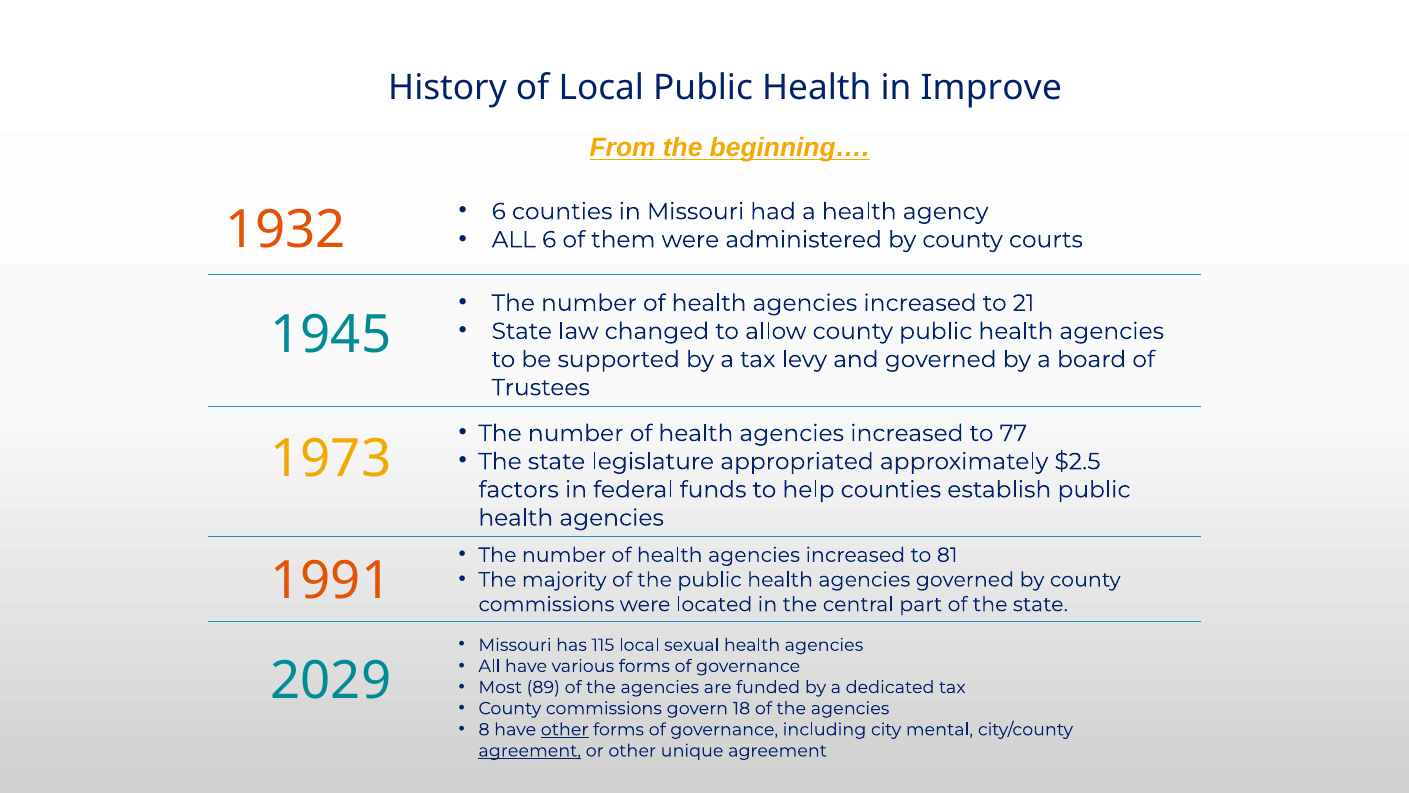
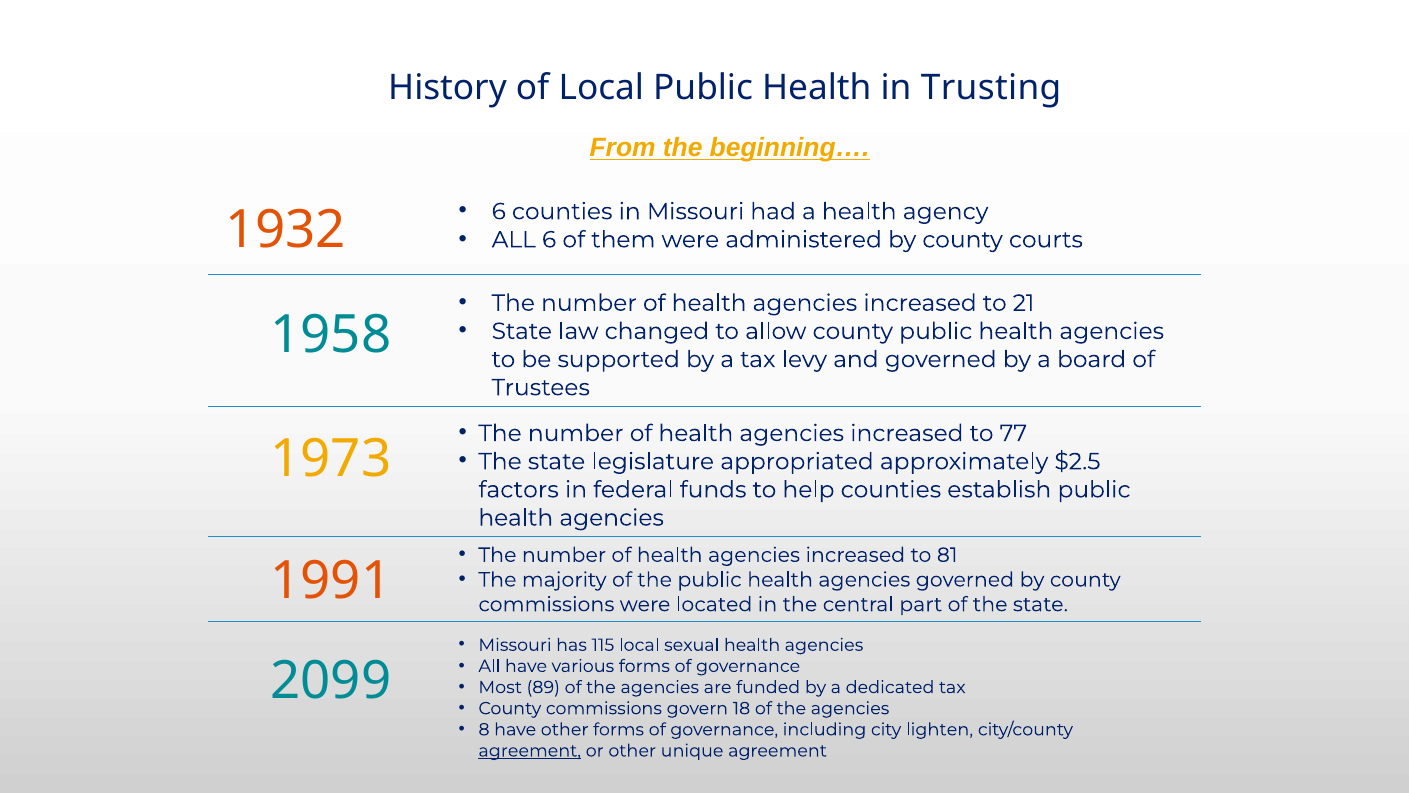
Improve: Improve -> Trusting
1945: 1945 -> 1958
2029: 2029 -> 2099
other at (565, 729) underline: present -> none
mental: mental -> lighten
